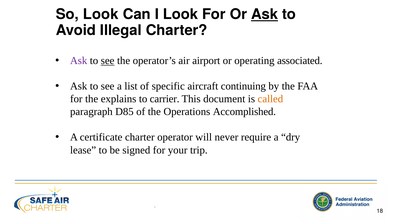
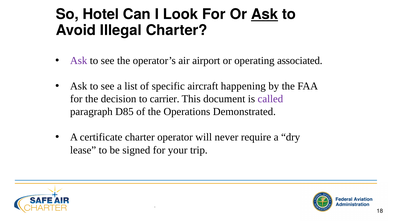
So Look: Look -> Hotel
see at (108, 61) underline: present -> none
continuing: continuing -> happening
explains: explains -> decision
called colour: orange -> purple
Accomplished: Accomplished -> Demonstrated
